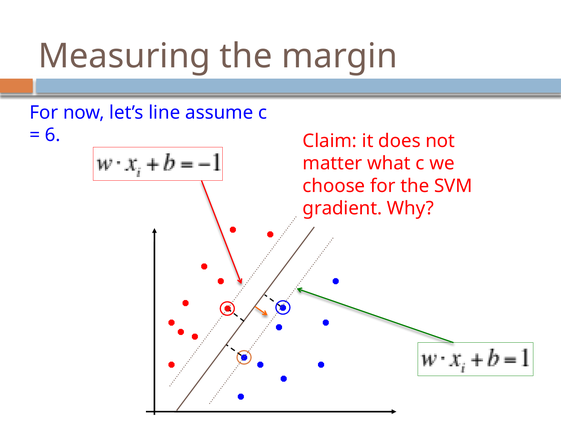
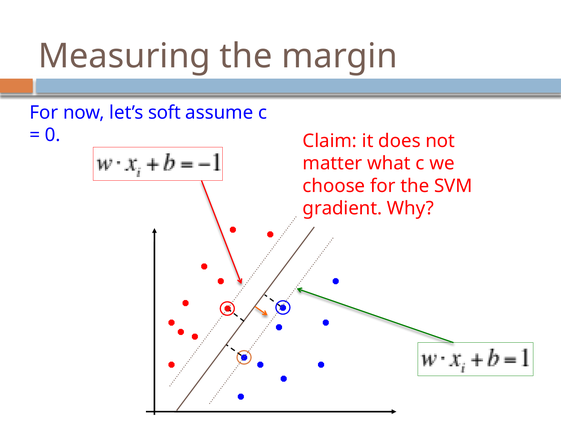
line: line -> soft
6: 6 -> 0
